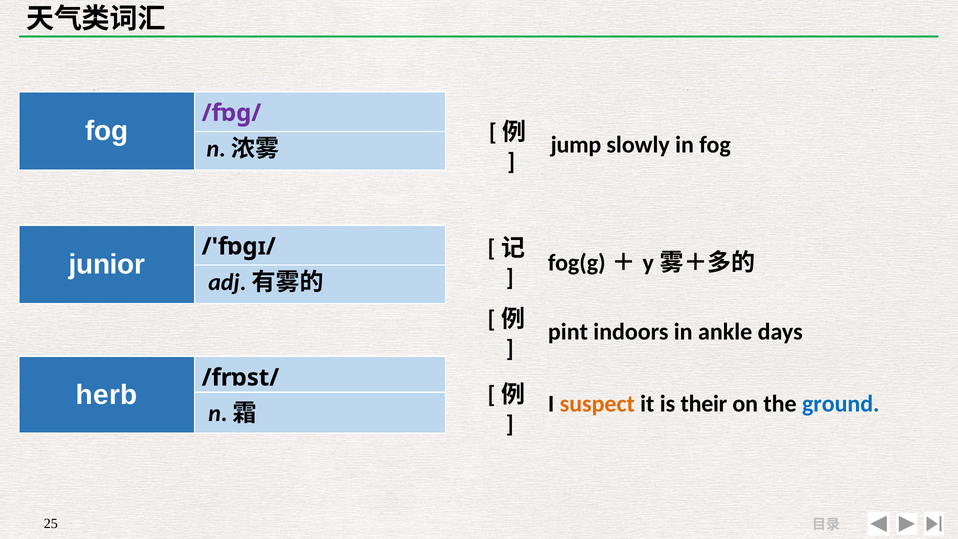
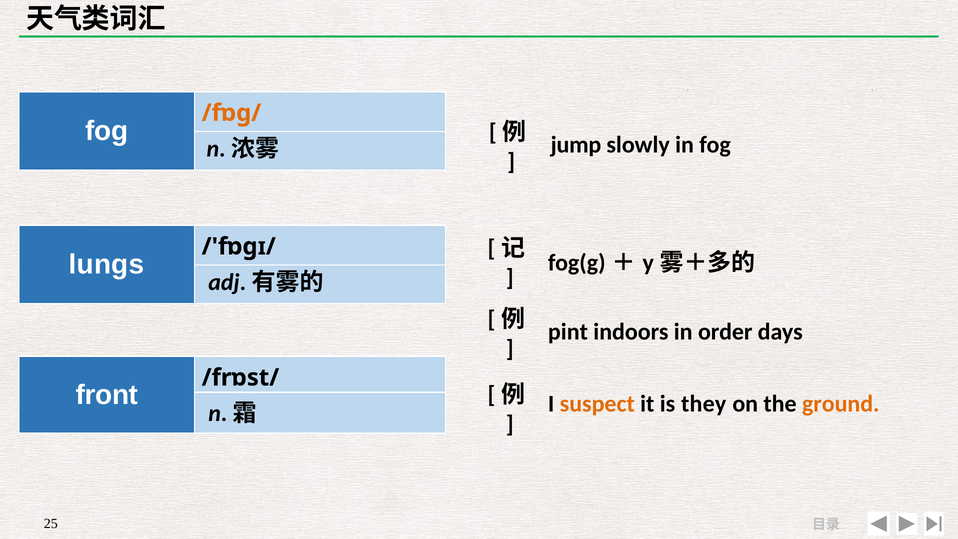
/fɒɡ/ colour: purple -> orange
junior: junior -> lungs
ankle: ankle -> order
herb: herb -> front
their: their -> they
ground colour: blue -> orange
